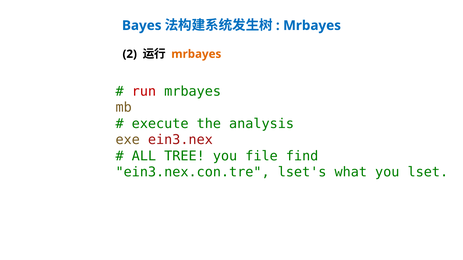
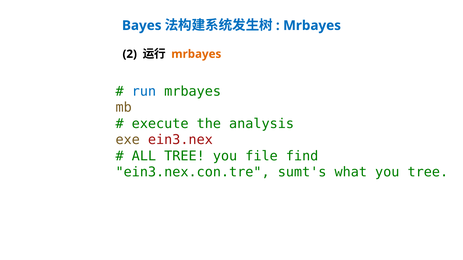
run colour: red -> blue
lset's: lset's -> sumt's
you lset: lset -> tree
